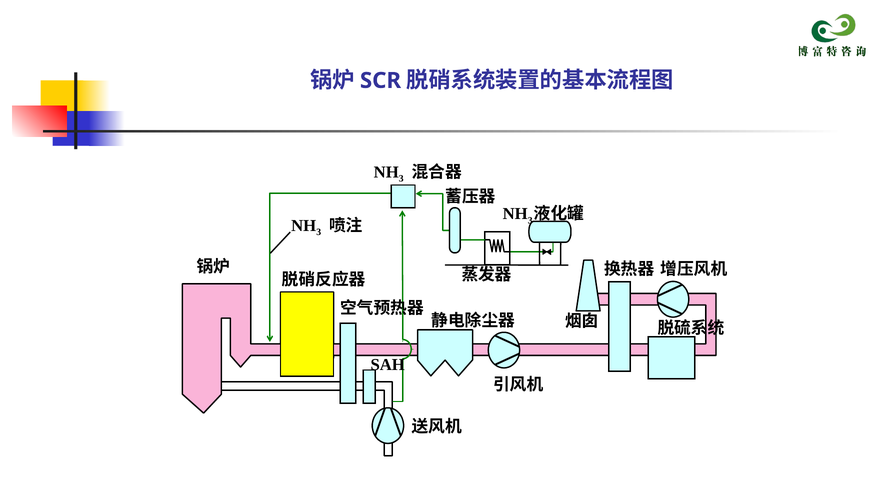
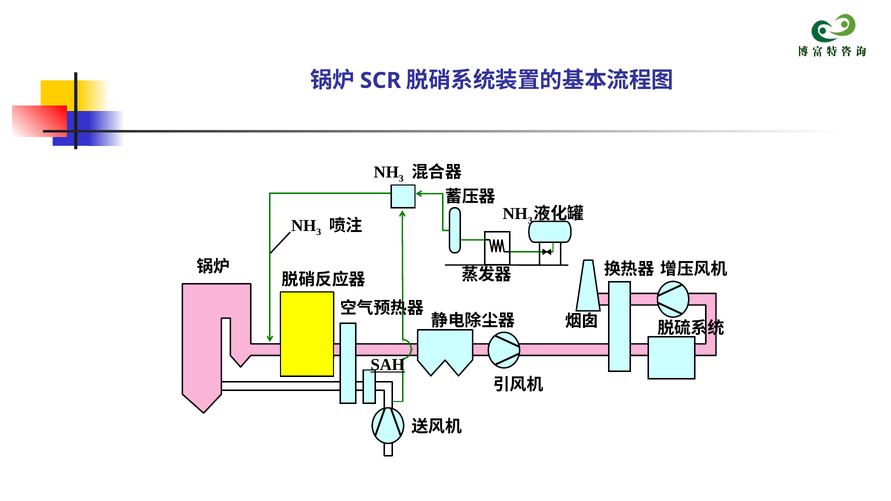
SAH underline: none -> present
